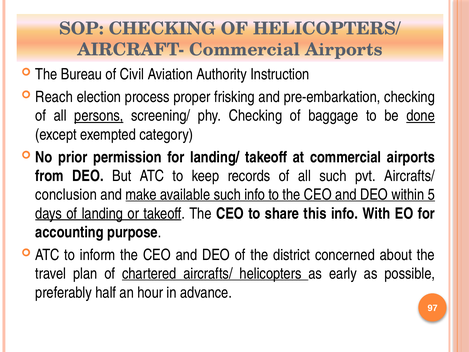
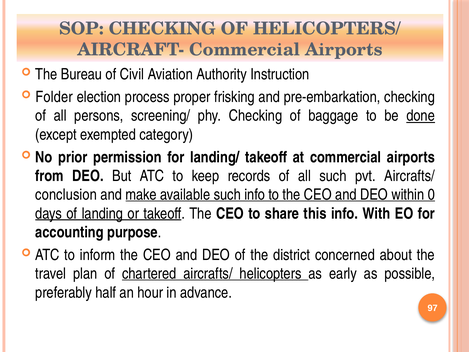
Reach: Reach -> Folder
persons underline: present -> none
5: 5 -> 0
